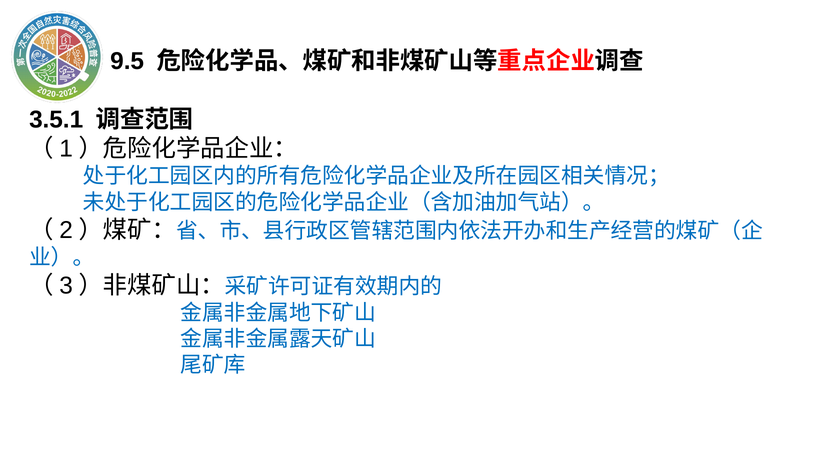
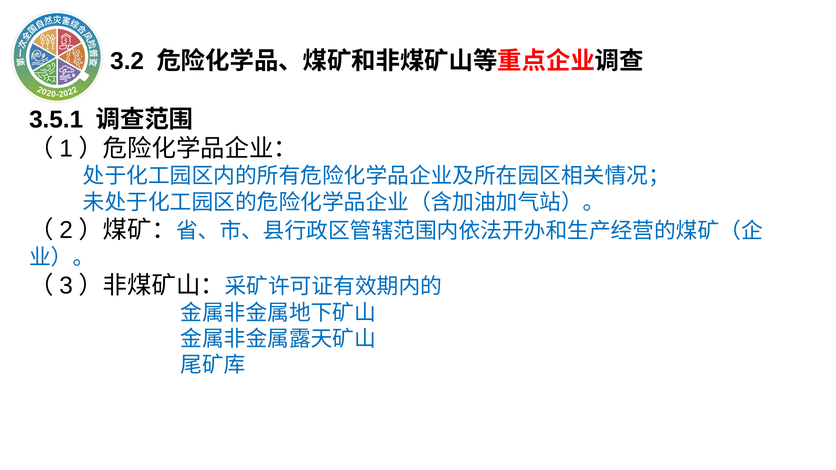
9.5: 9.5 -> 3.2
